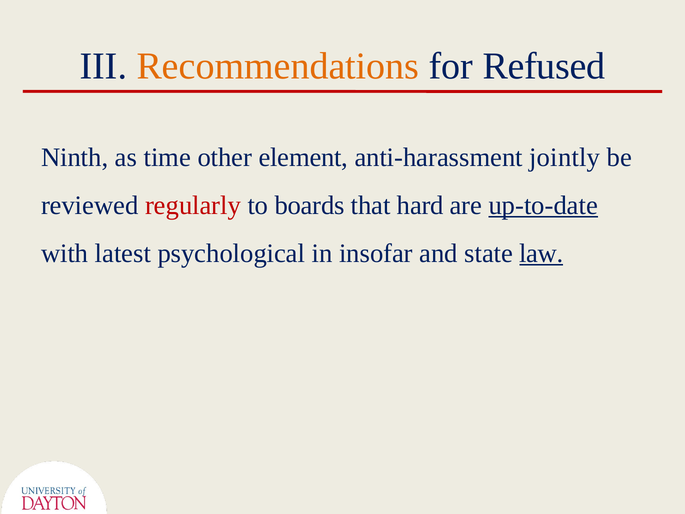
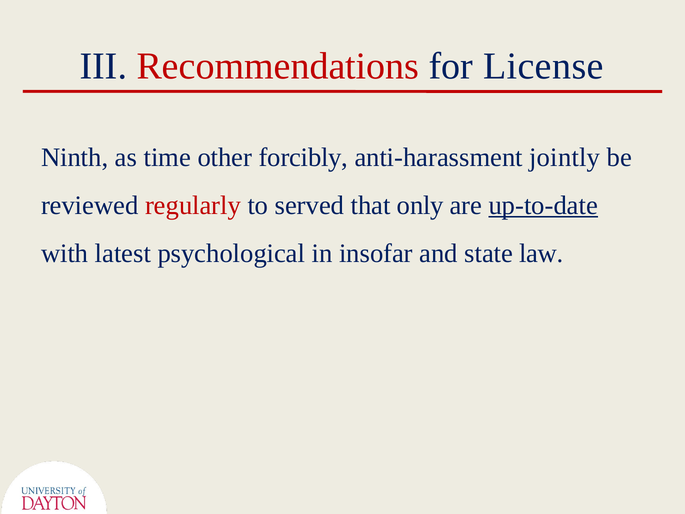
Recommendations colour: orange -> red
Refused: Refused -> License
element: element -> forcibly
boards: boards -> served
hard: hard -> only
law underline: present -> none
